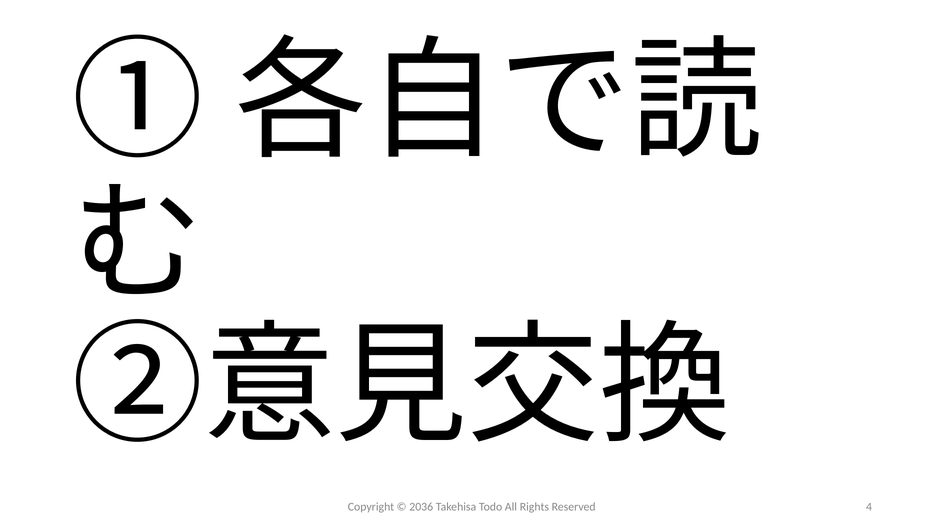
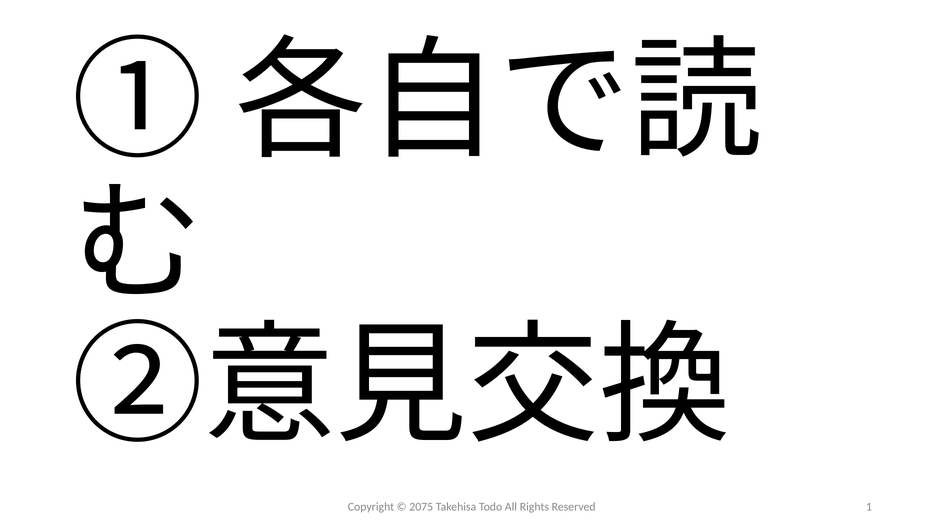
2036: 2036 -> 2075
4: 4 -> 1
